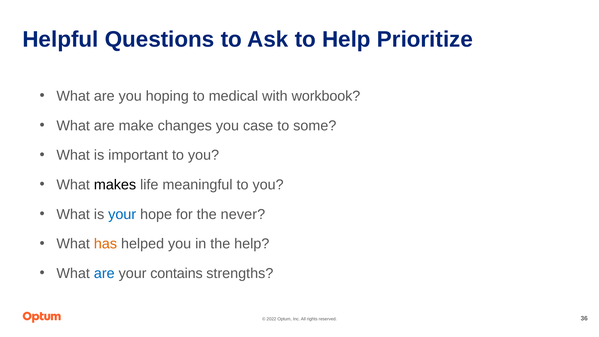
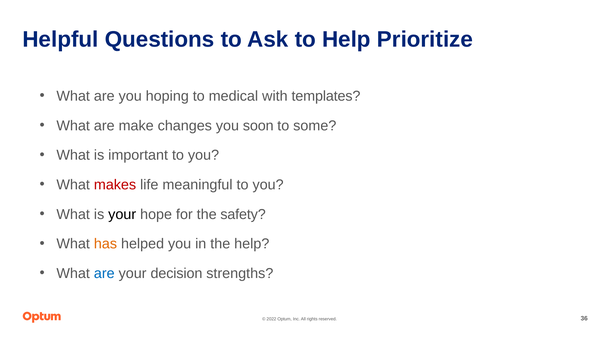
workbook: workbook -> templates
case: case -> soon
makes colour: black -> red
your at (122, 214) colour: blue -> black
never: never -> safety
contains: contains -> decision
